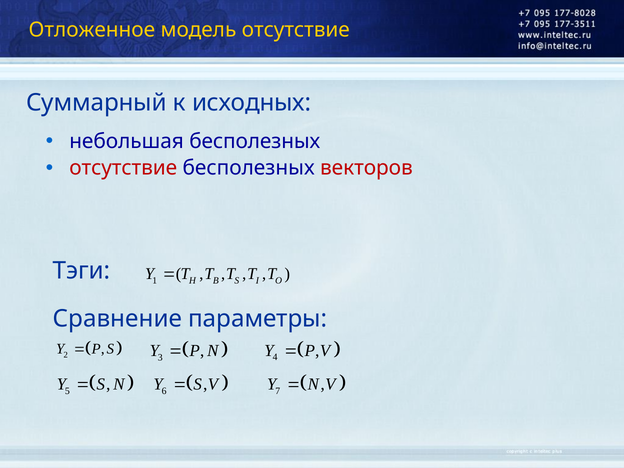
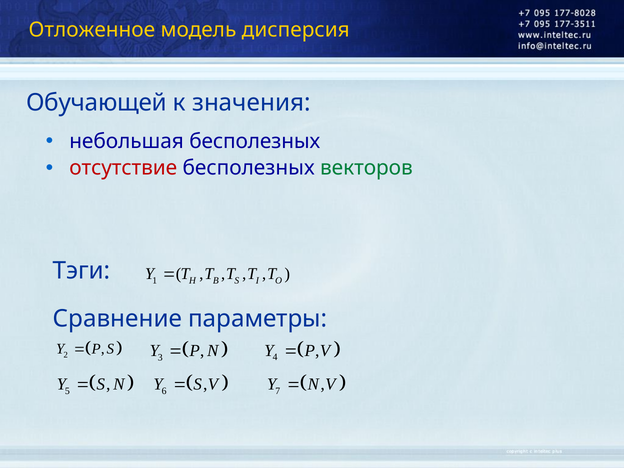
модель отсутствие: отсутствие -> дисперсия
Суммарный: Суммарный -> Обучающей
исходных: исходных -> значения
векторов colour: red -> green
